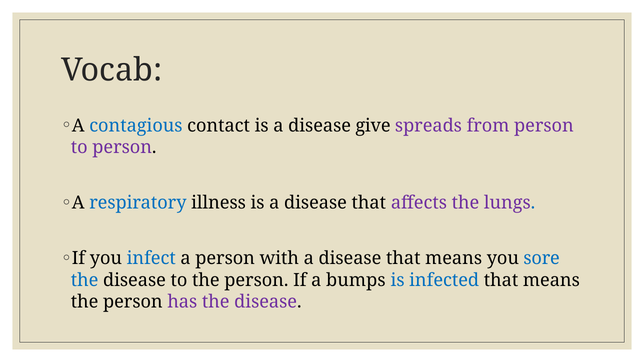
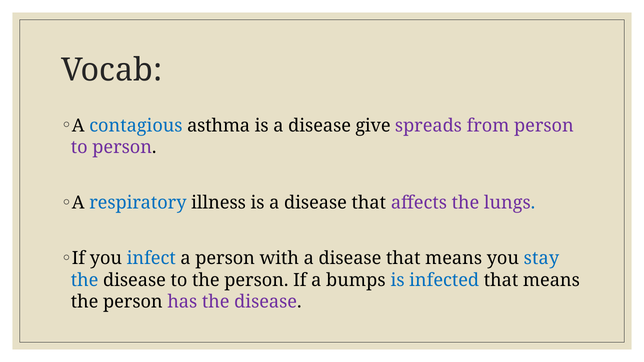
contact: contact -> asthma
sore: sore -> stay
